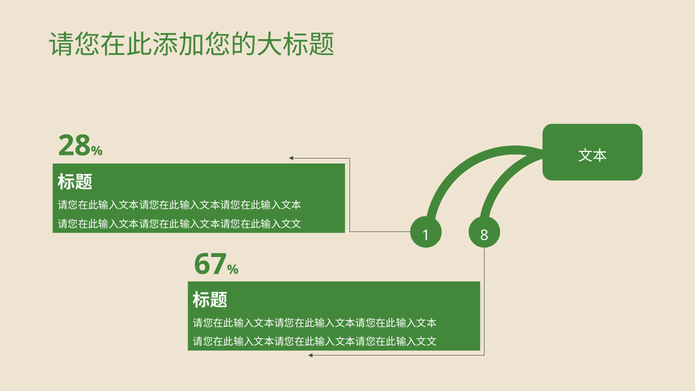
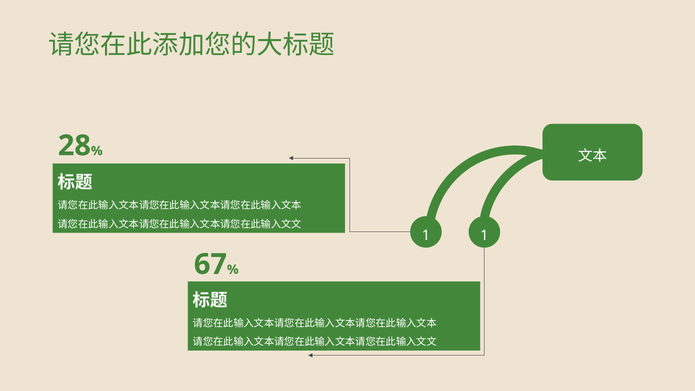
1 8: 8 -> 1
